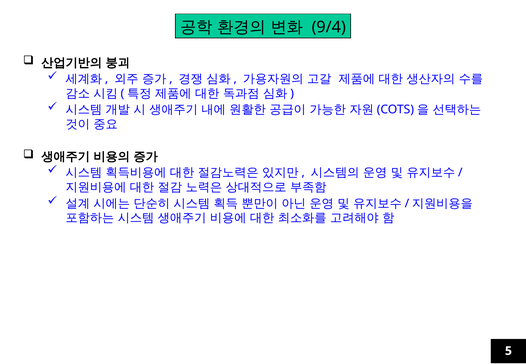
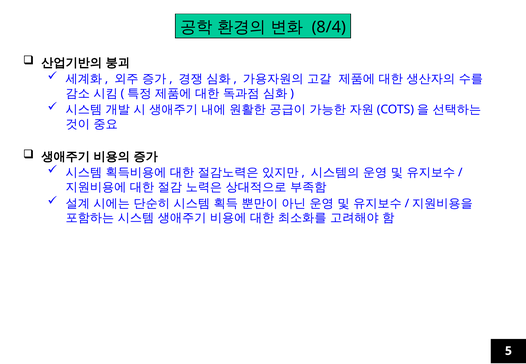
9/4: 9/4 -> 8/4
